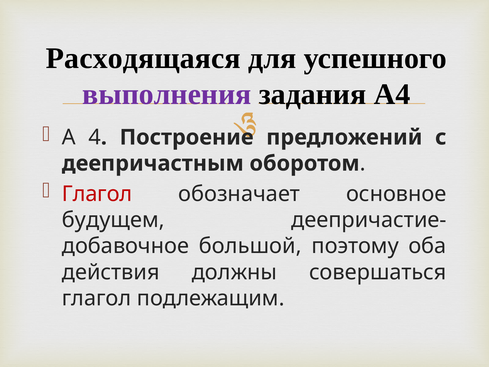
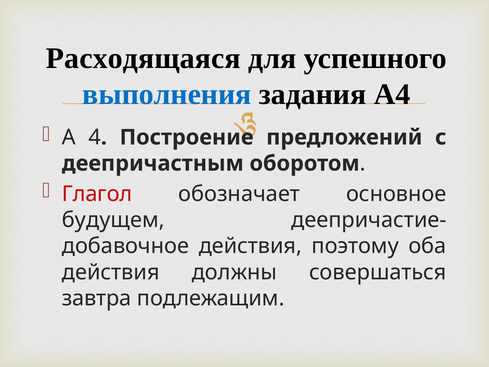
выполнения colour: purple -> blue
добавочное большой: большой -> действия
глагол at (97, 298): глагол -> завтра
